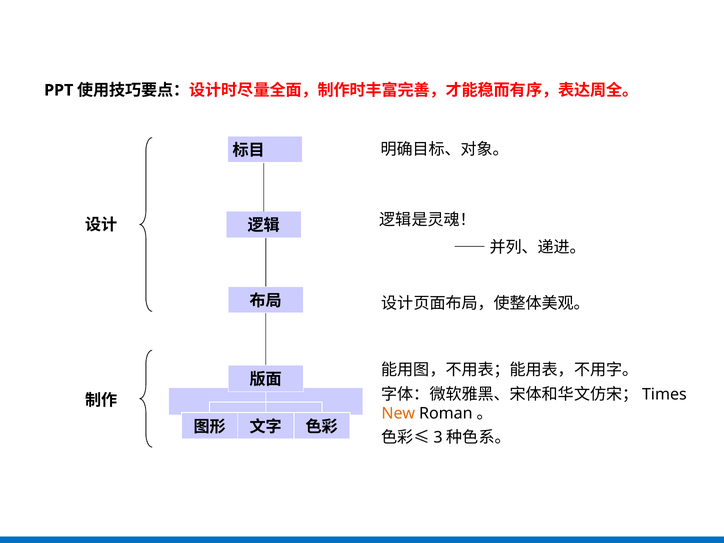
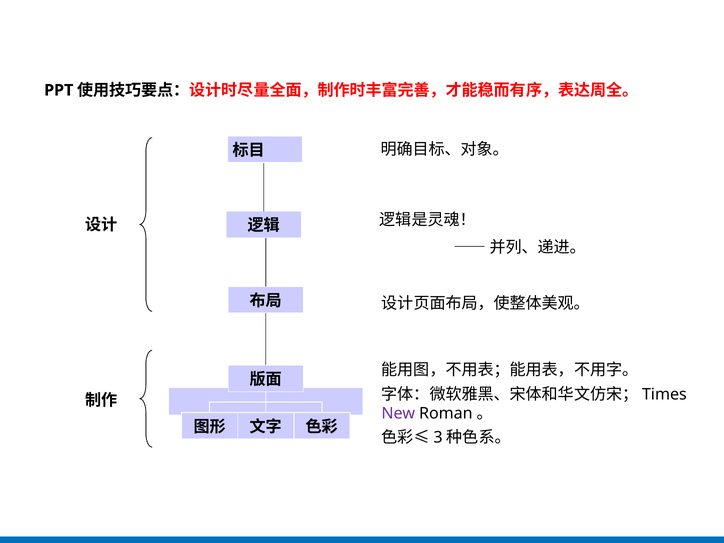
New colour: orange -> purple
